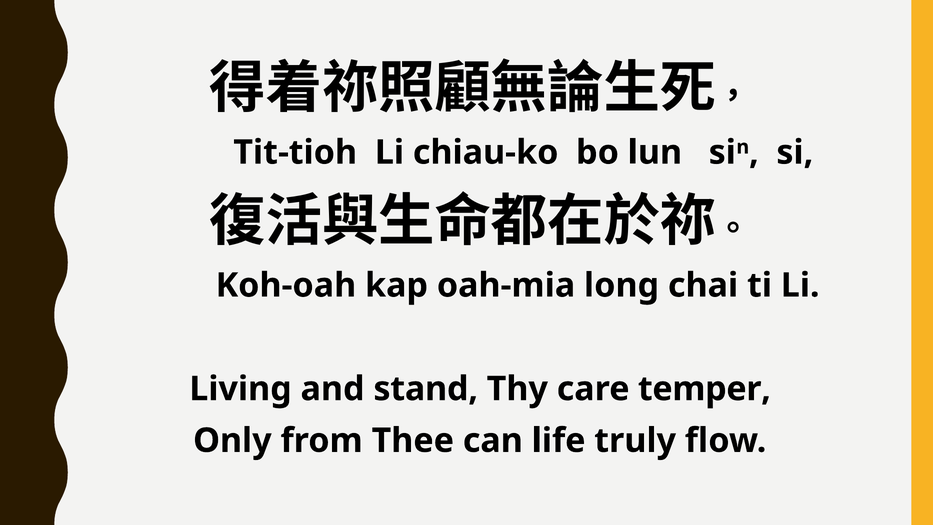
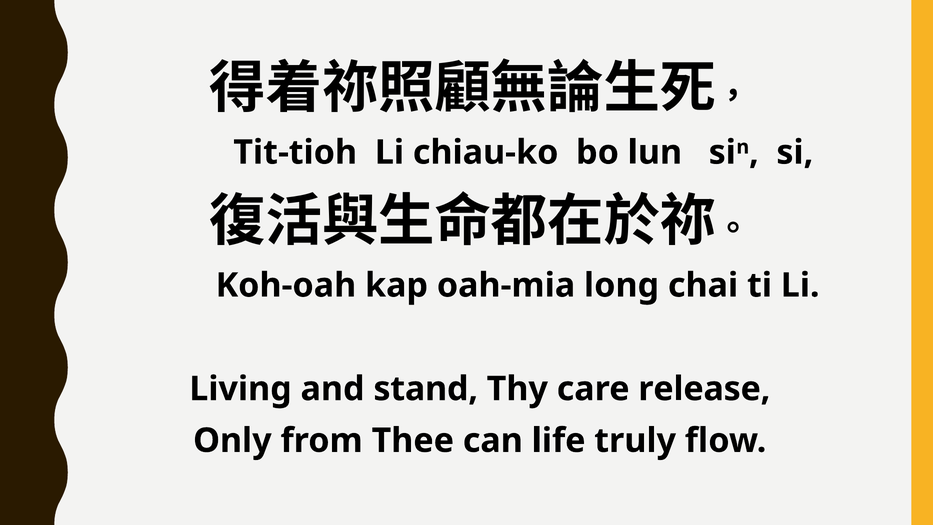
temper: temper -> release
